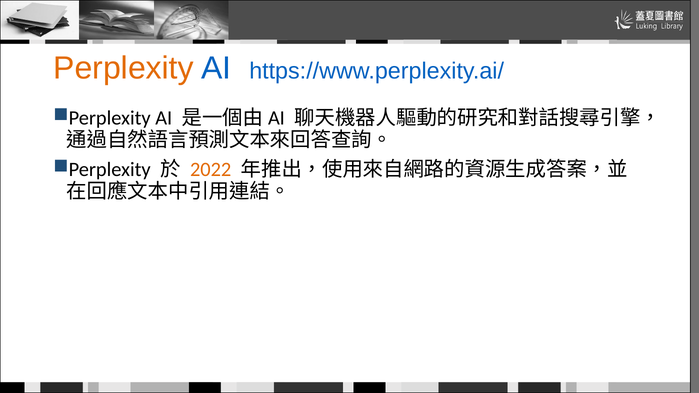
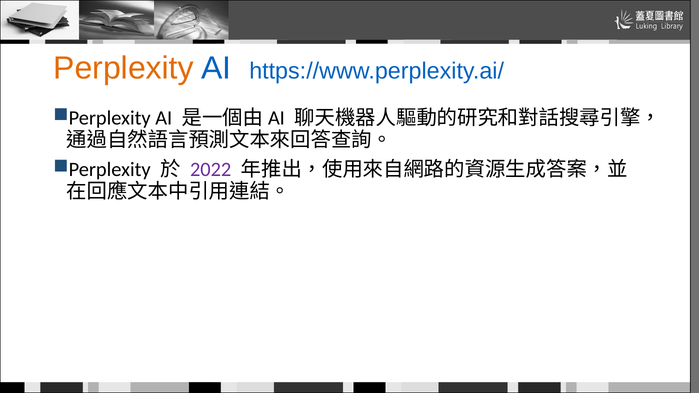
2022 colour: orange -> purple
